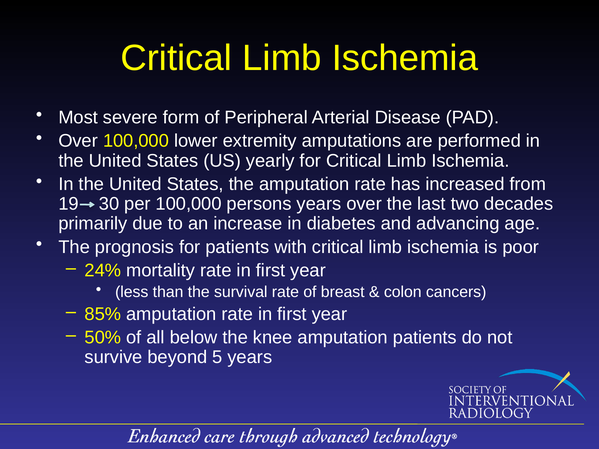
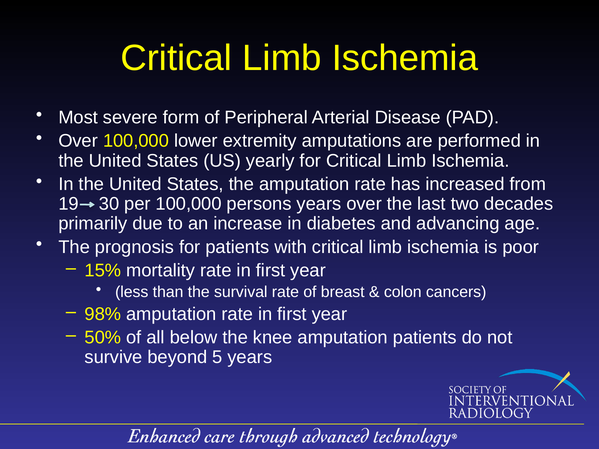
24%: 24% -> 15%
85%: 85% -> 98%
